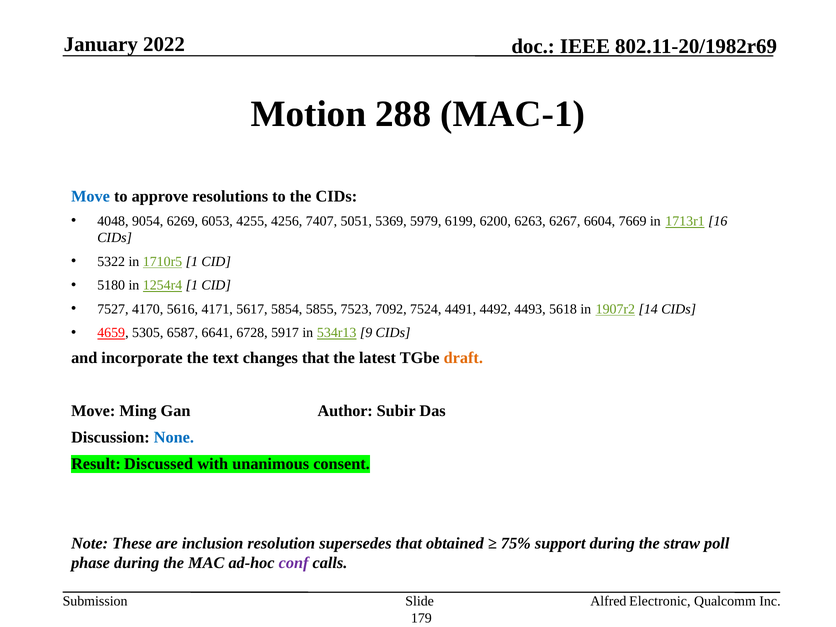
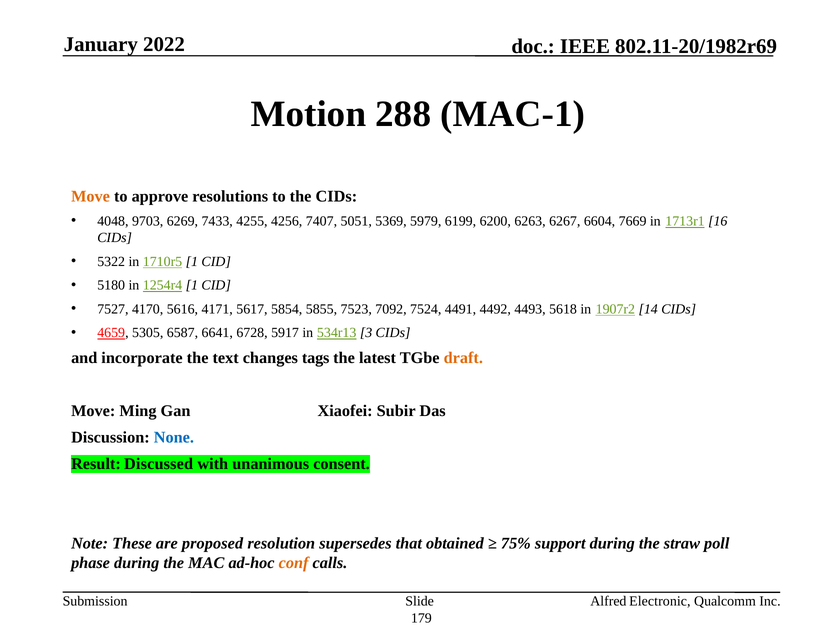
Move at (91, 196) colour: blue -> orange
9054: 9054 -> 9703
6053: 6053 -> 7433
9: 9 -> 3
changes that: that -> tags
Author: Author -> Xiaofei
inclusion: inclusion -> proposed
conf colour: purple -> orange
